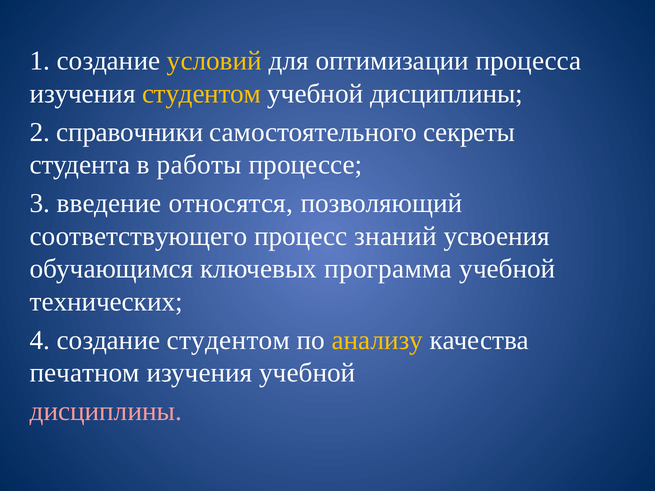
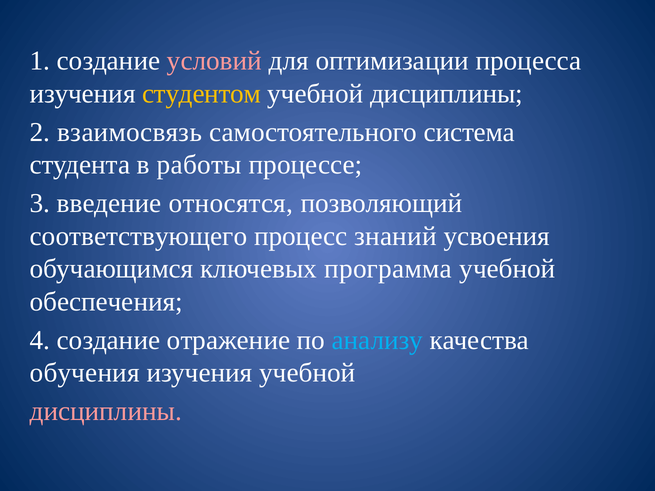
условий colour: yellow -> pink
справочники: справочники -> взаимосвязь
секреты: секреты -> система
технических: технических -> обеспечения
создание студентом: студентом -> отражение
анализу colour: yellow -> light blue
печатном: печатном -> обучения
